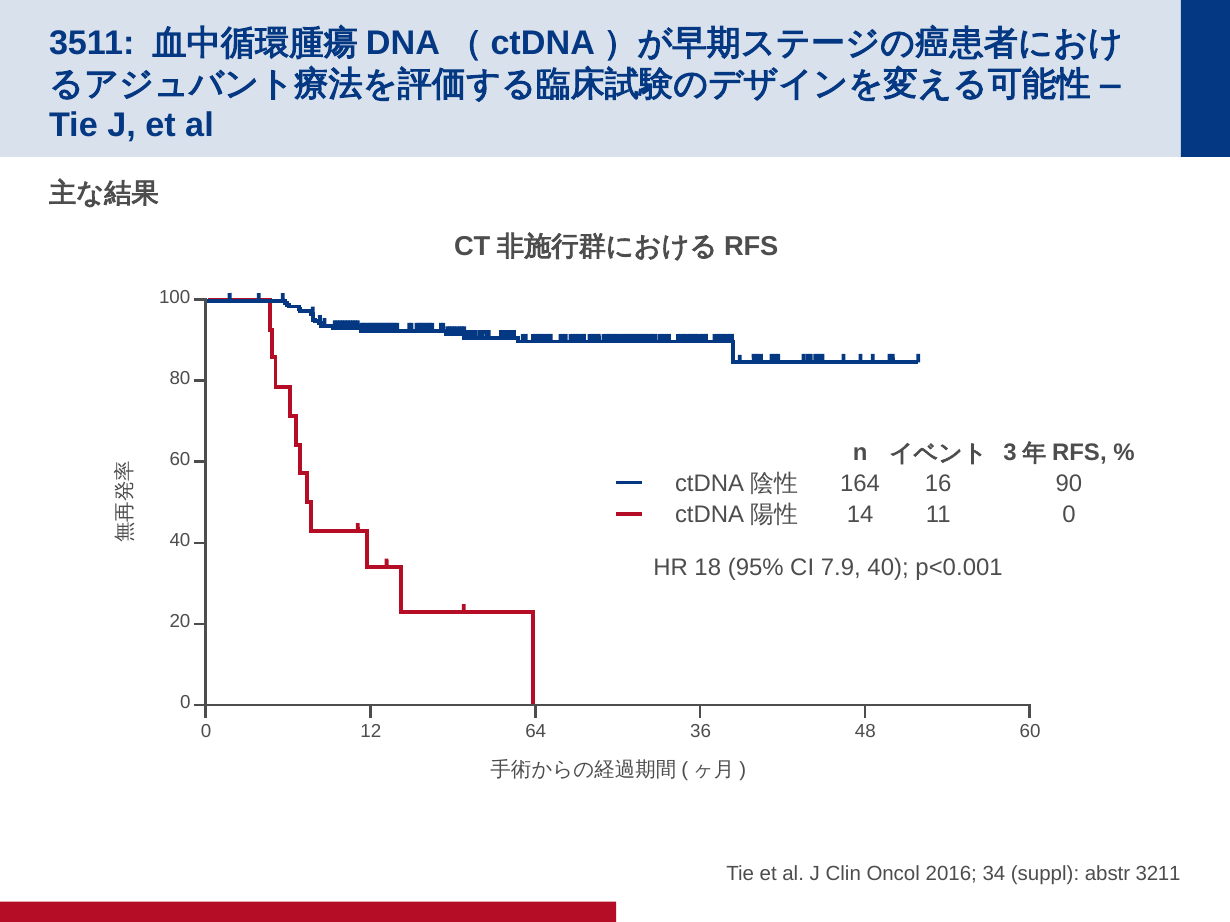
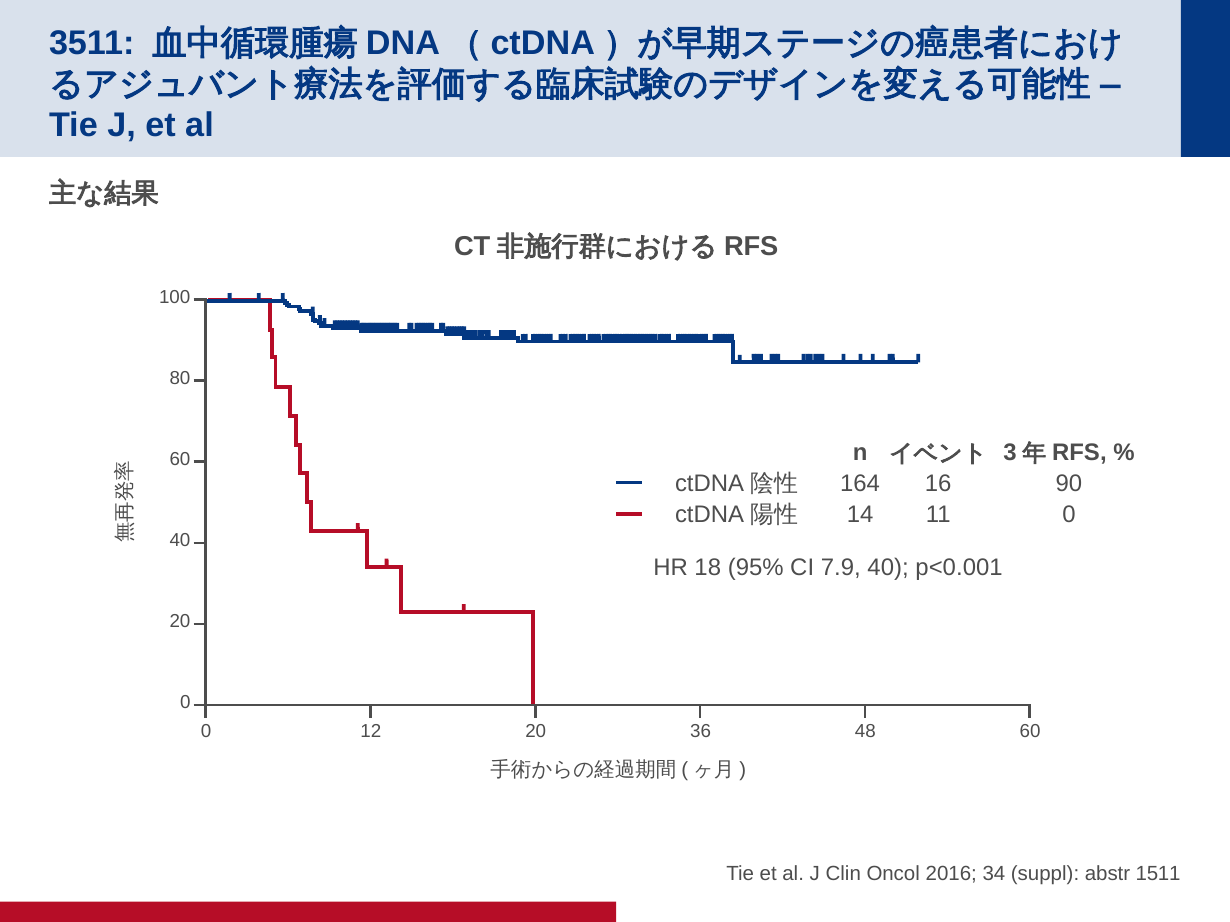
12 64: 64 -> 20
3211: 3211 -> 1511
